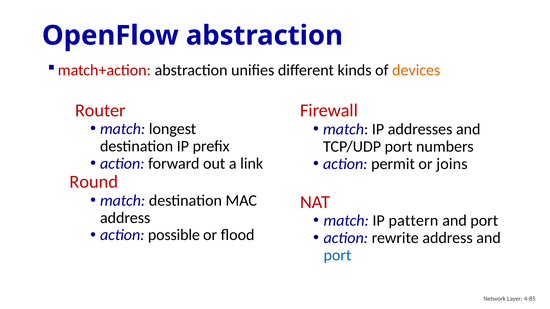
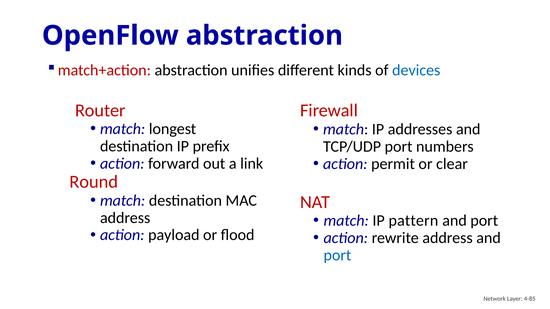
devices colour: orange -> blue
joins: joins -> clear
possible: possible -> payload
